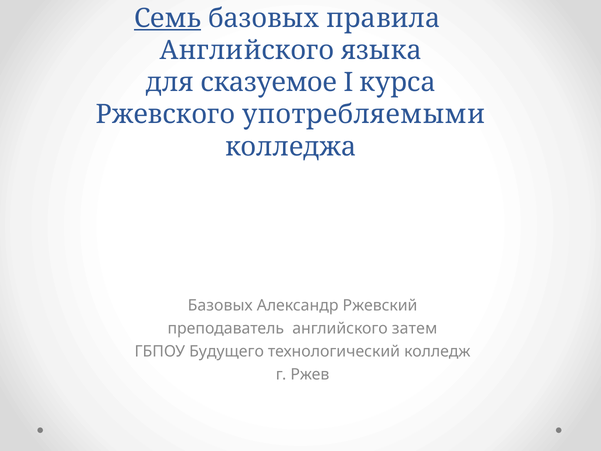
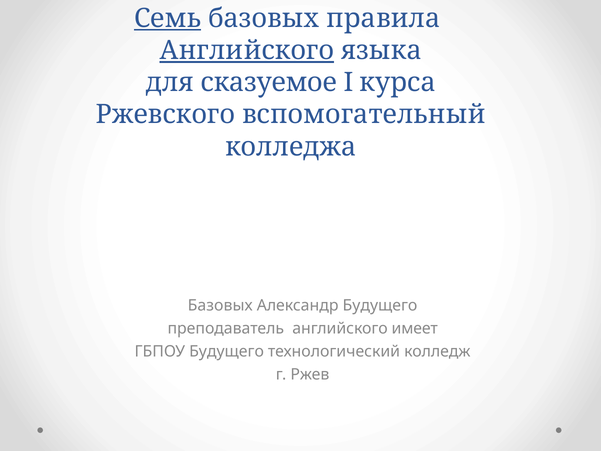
Английского at (247, 50) underline: none -> present
употребляемыми: употребляемыми -> вспомогательный
Александр Ржевский: Ржевский -> Будущего
затем: затем -> имеет
